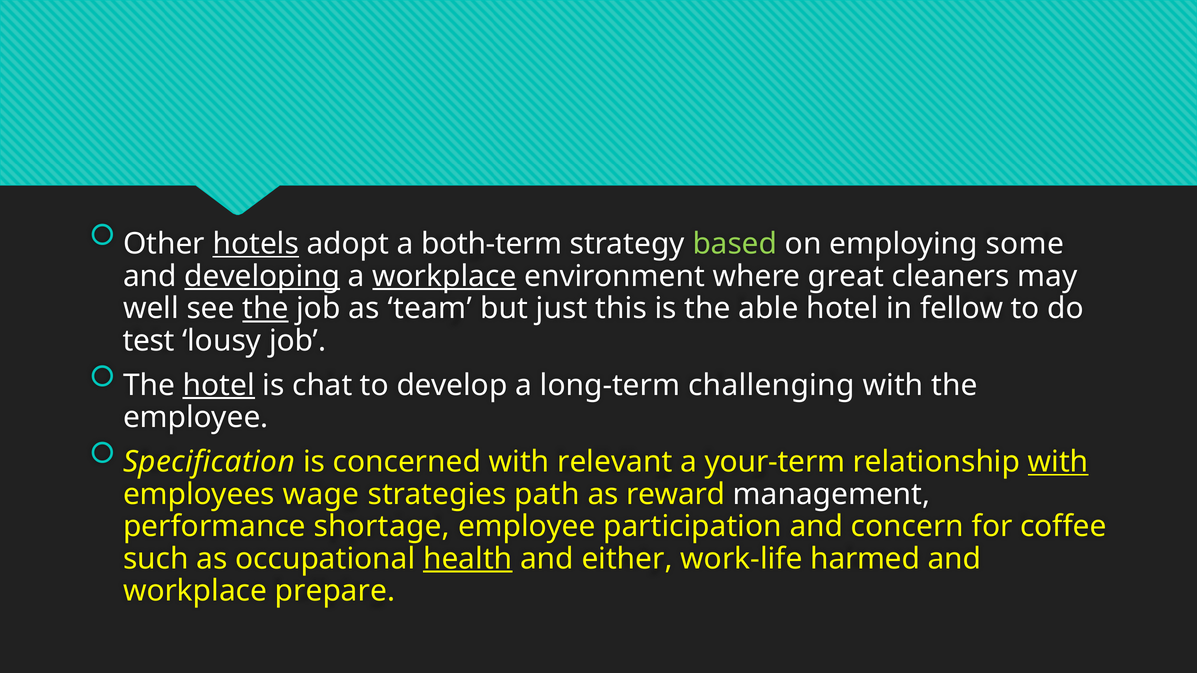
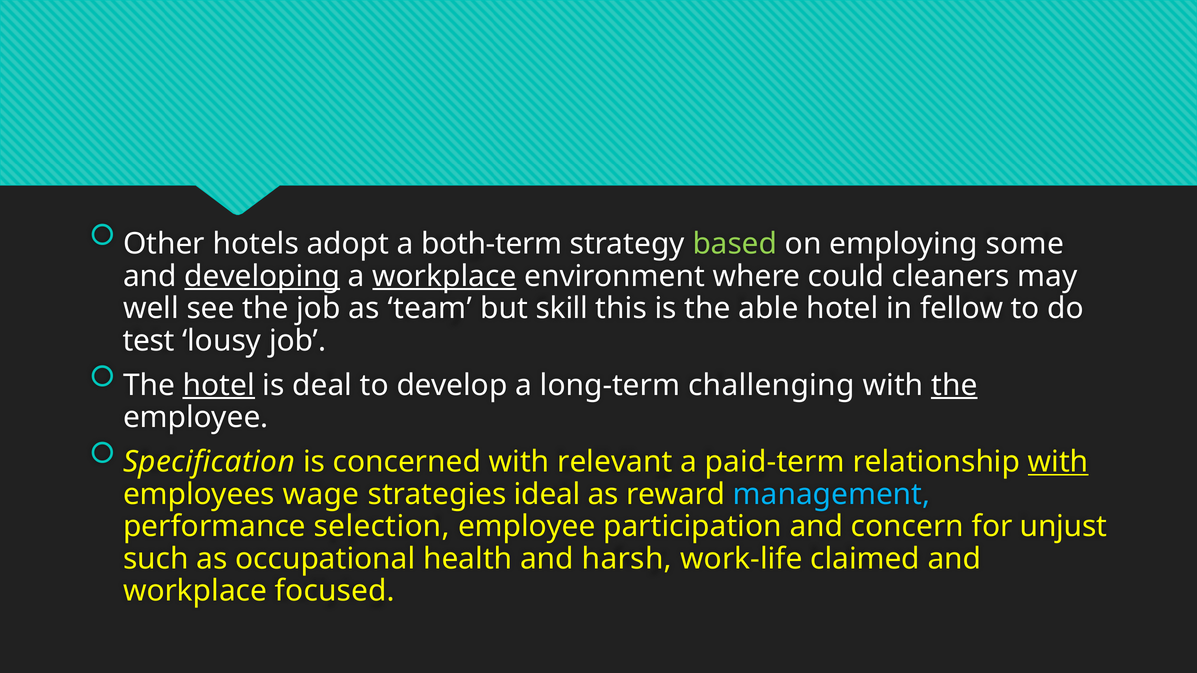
hotels underline: present -> none
great: great -> could
the at (265, 309) underline: present -> none
just: just -> skill
chat: chat -> deal
the at (954, 385) underline: none -> present
your-term: your-term -> paid-term
path: path -> ideal
management colour: white -> light blue
shortage: shortage -> selection
coffee: coffee -> unjust
health underline: present -> none
either: either -> harsh
harmed: harmed -> claimed
prepare: prepare -> focused
